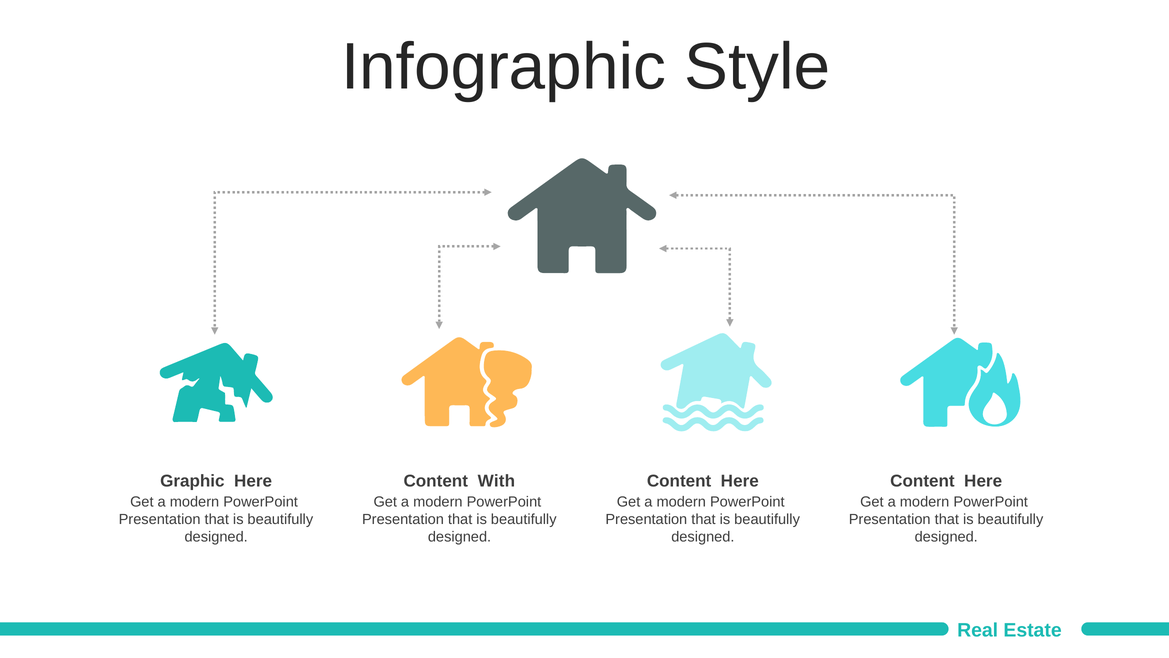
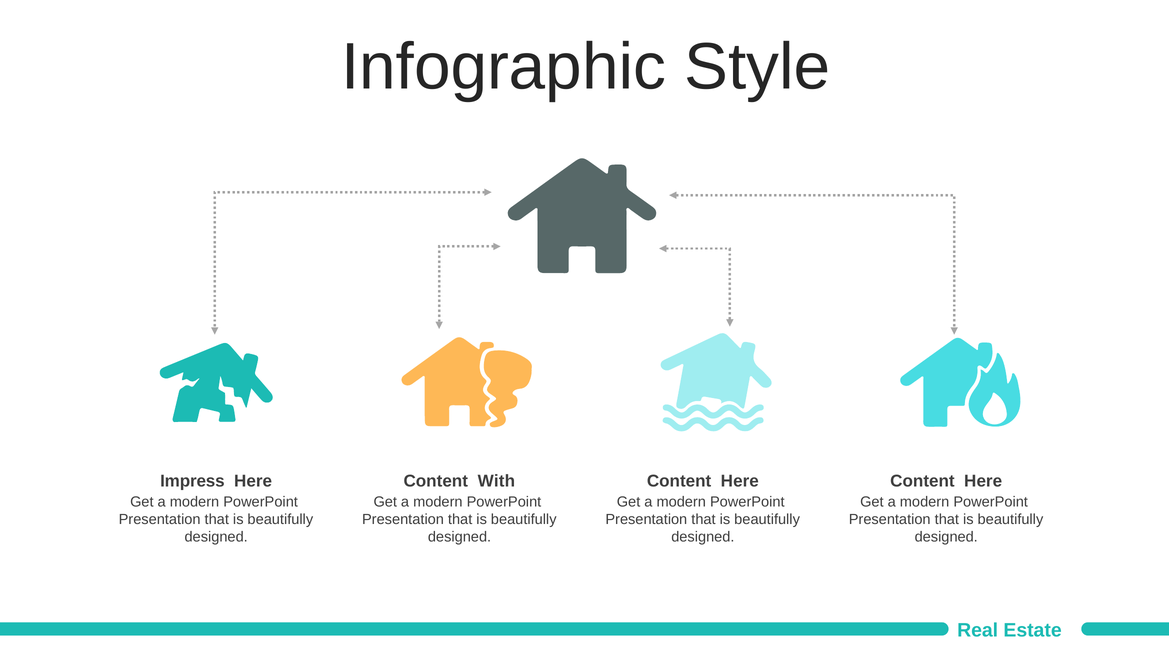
Graphic: Graphic -> Impress
